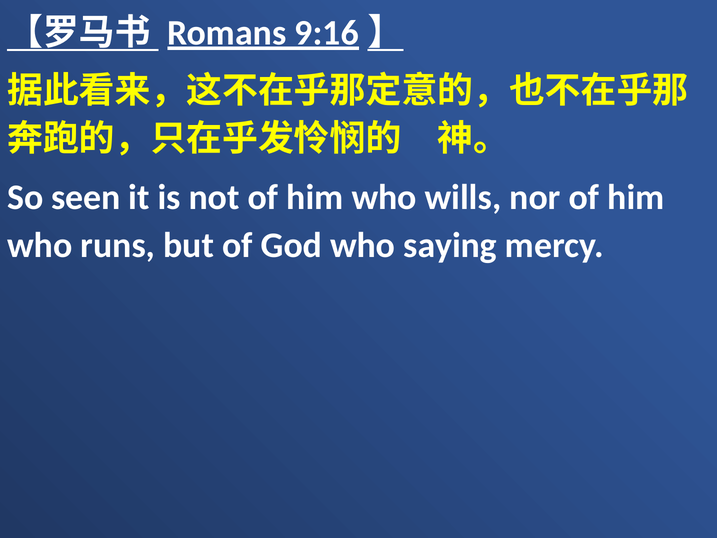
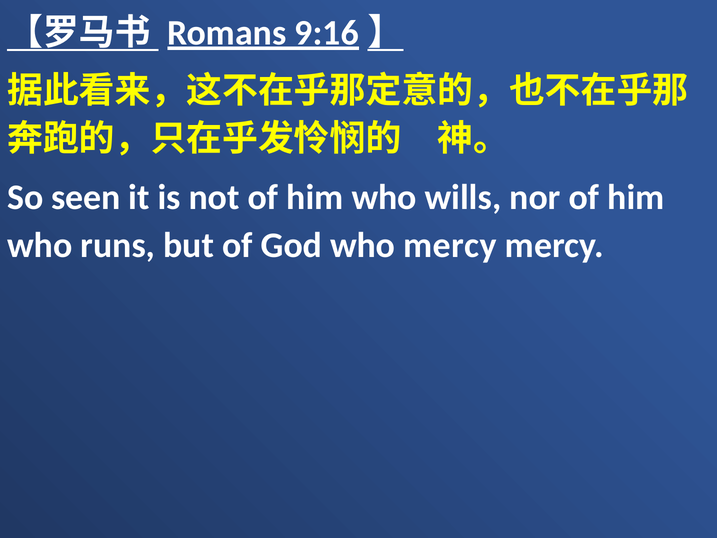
who saying: saying -> mercy
